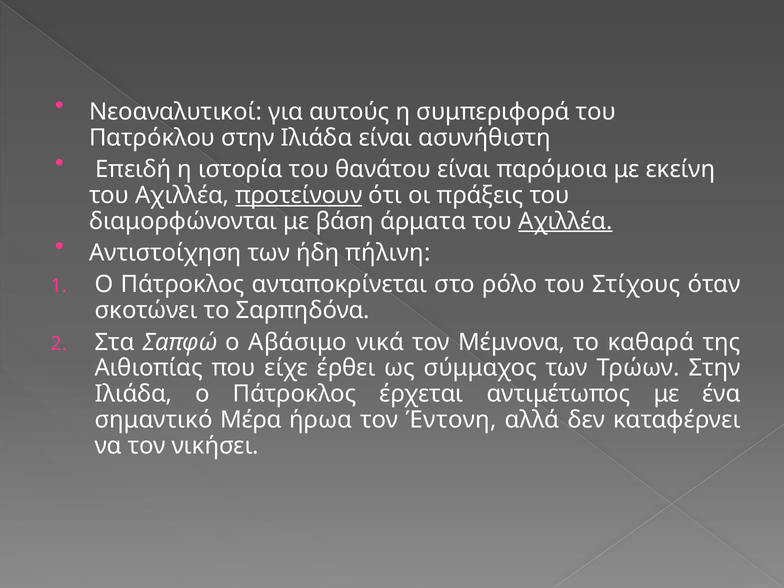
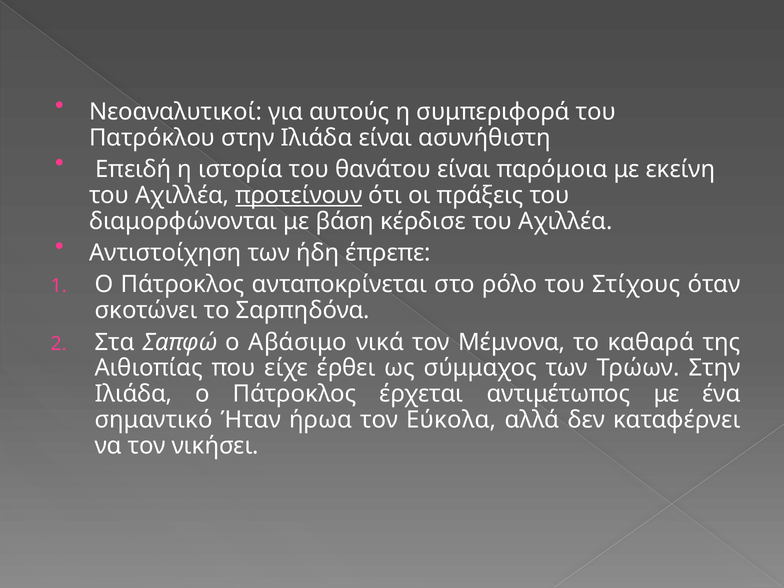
άρματα: άρματα -> κέρδισε
Αχιλλέα at (565, 221) underline: present -> none
πήλινη: πήλινη -> έπρεπε
Μέρα: Μέρα -> Ήταν
Έντονη: Έντονη -> Εύκολα
